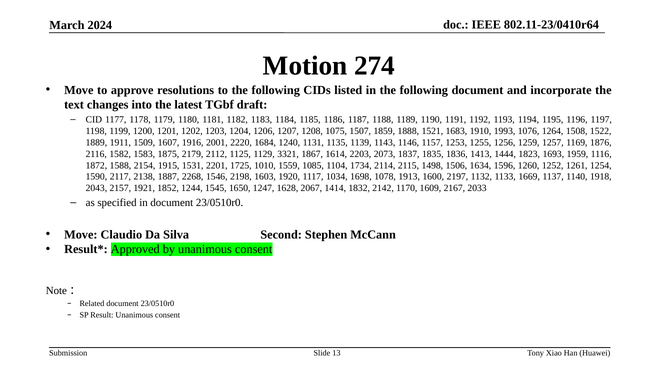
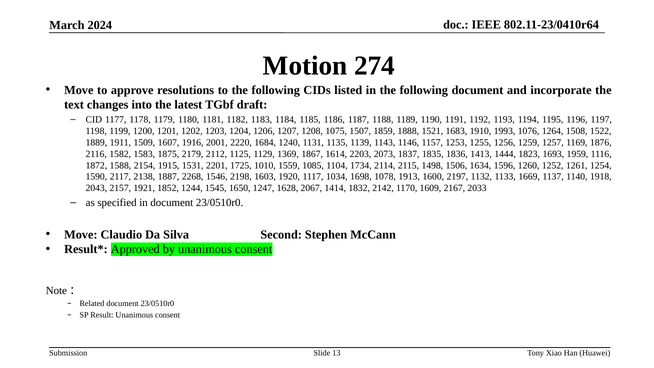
3321: 3321 -> 1369
